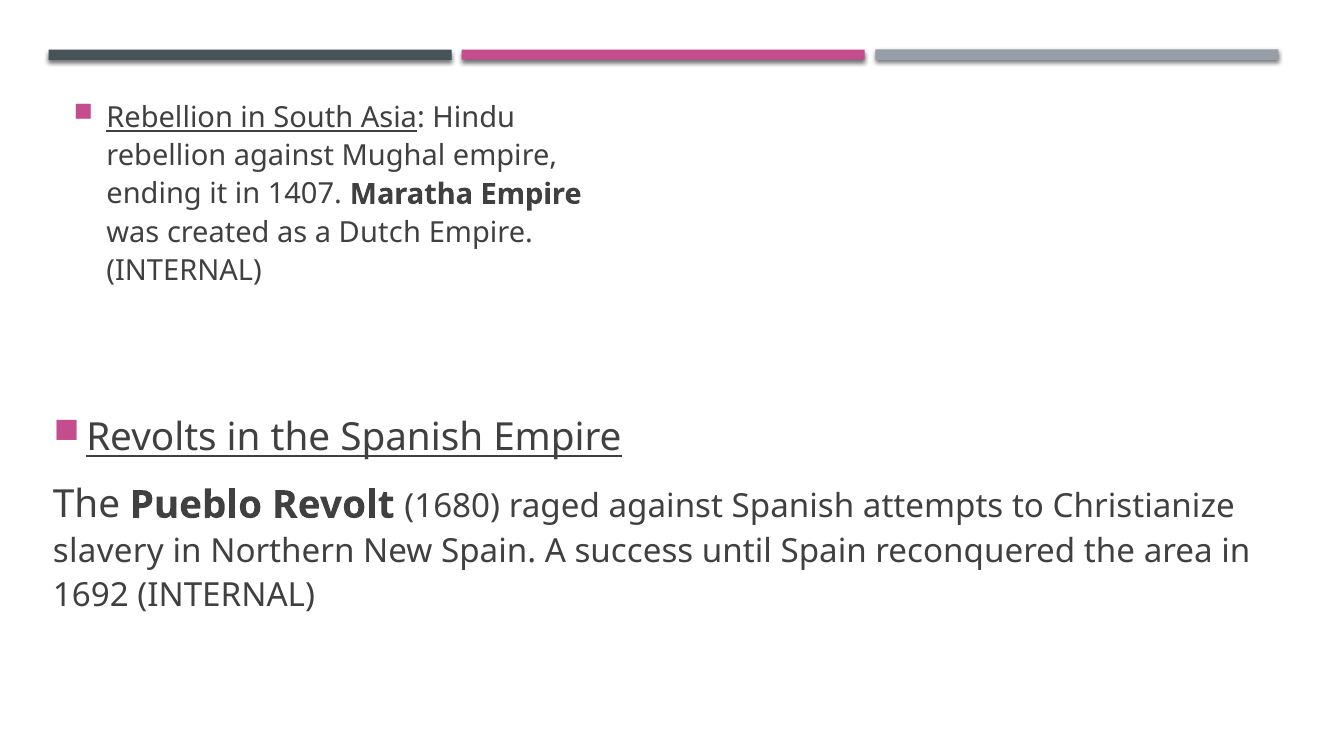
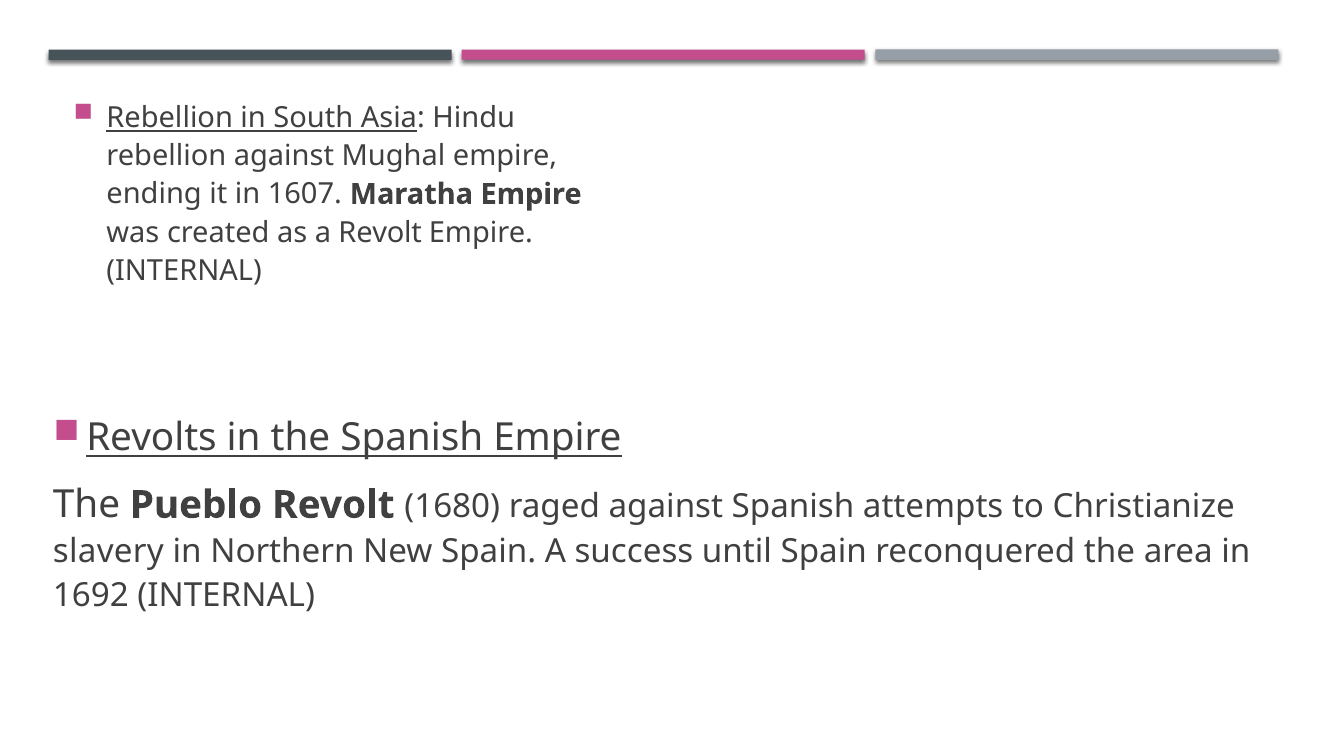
1407: 1407 -> 1607
a Dutch: Dutch -> Revolt
